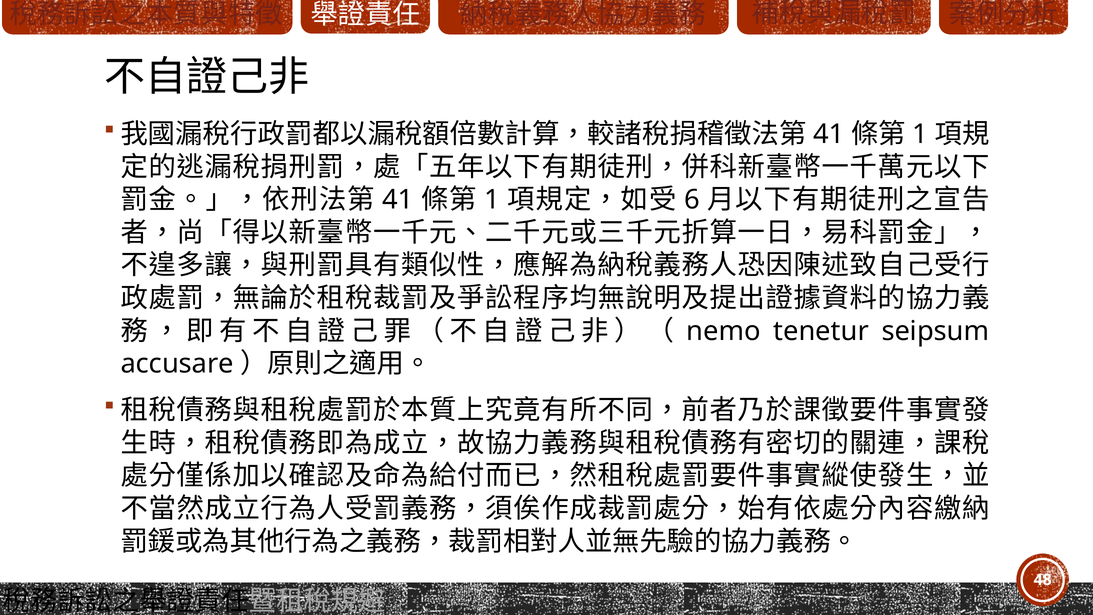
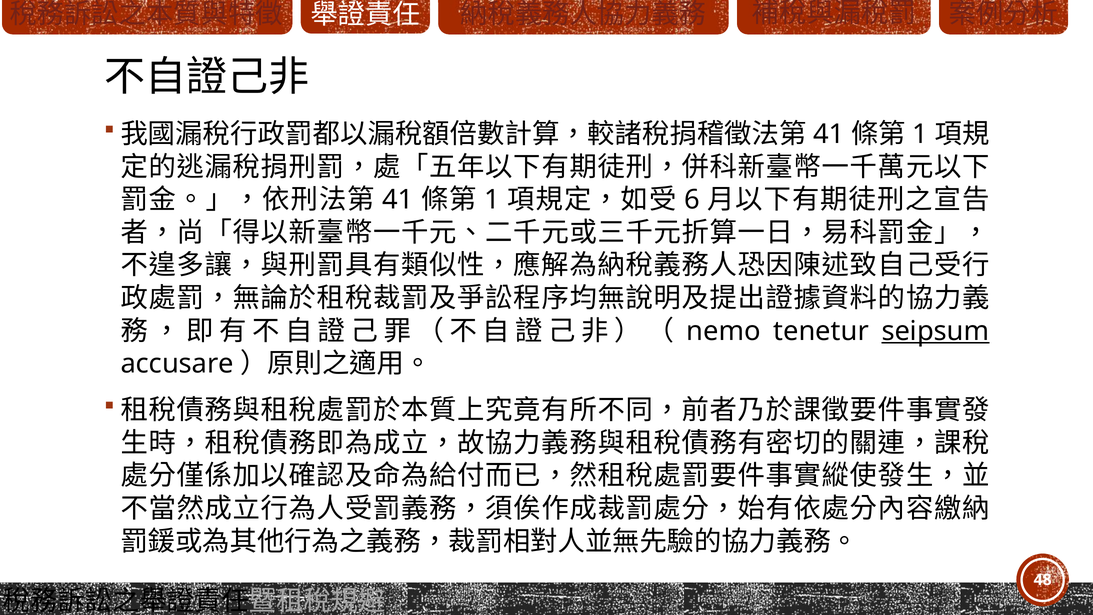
seipsum underline: none -> present
